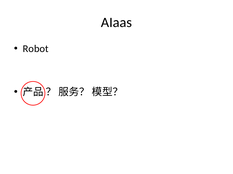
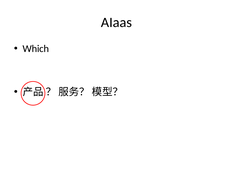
Robot: Robot -> Which
